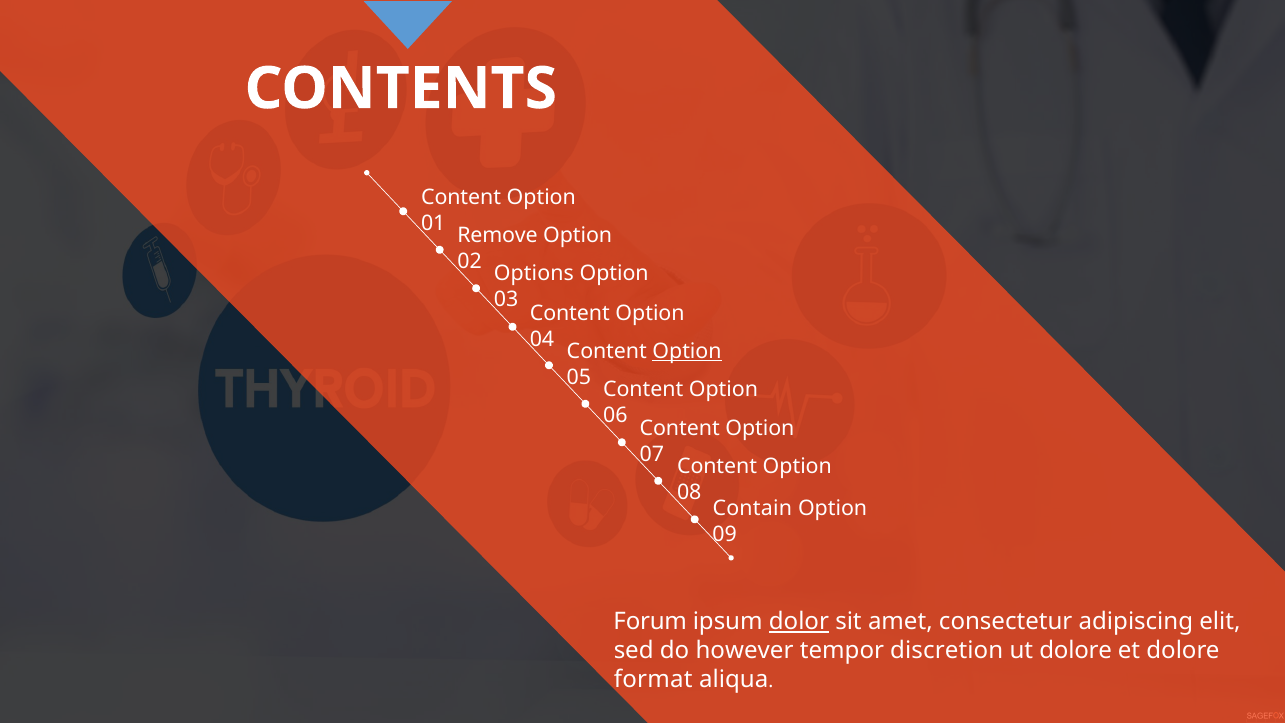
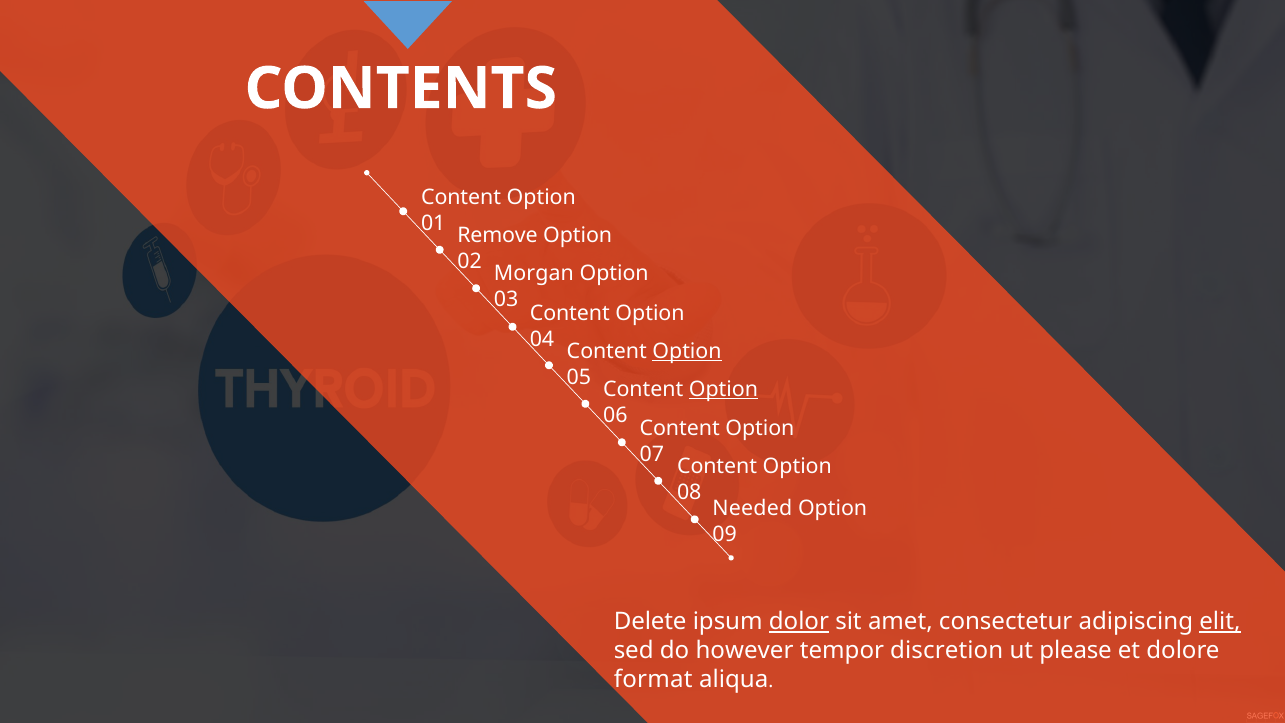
Options: Options -> Morgan
Option at (723, 389) underline: none -> present
Contain: Contain -> Needed
Forum: Forum -> Delete
elit underline: none -> present
ut dolore: dolore -> please
